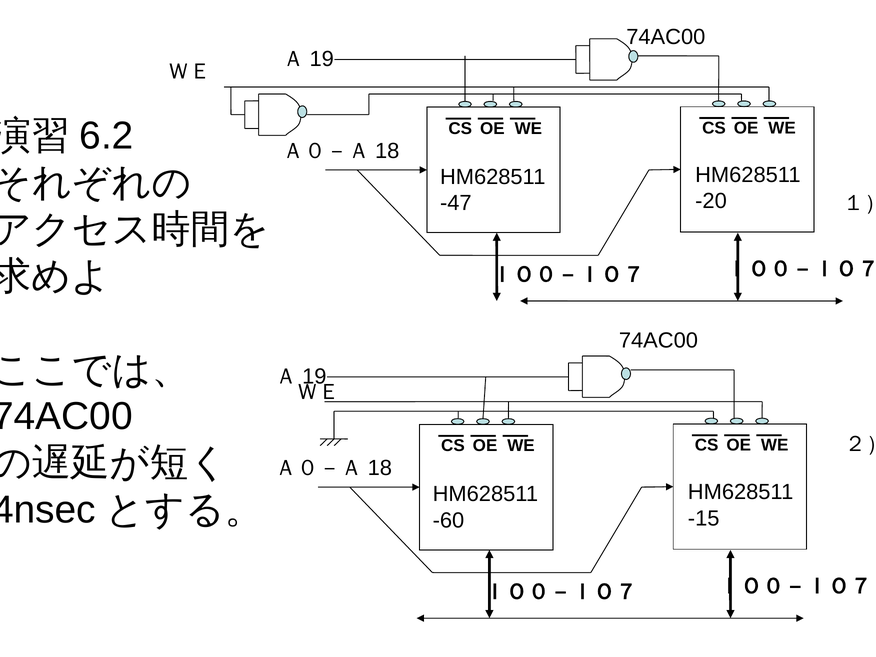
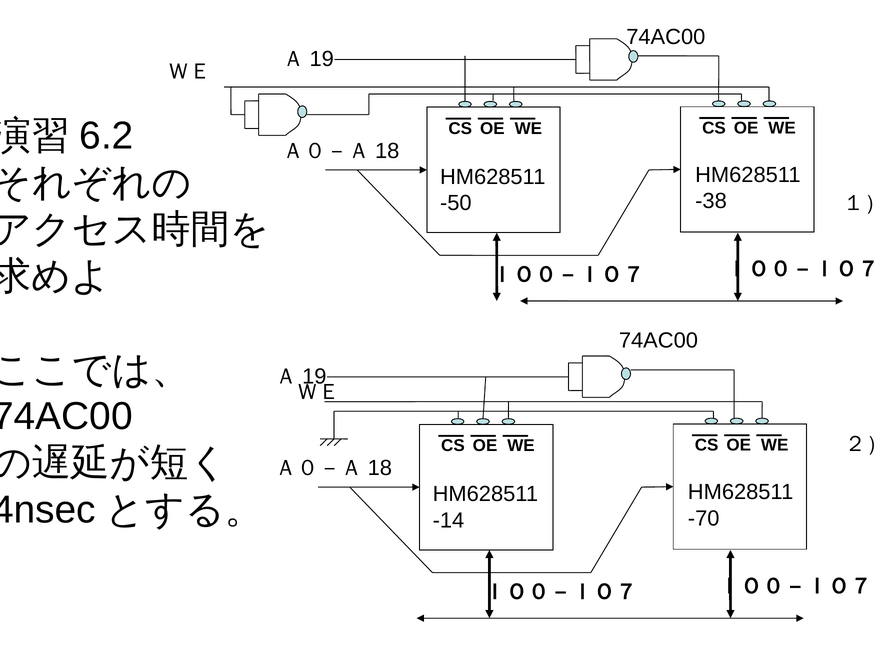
-20: -20 -> -38
-47: -47 -> -50
-15: -15 -> -70
-60: -60 -> -14
